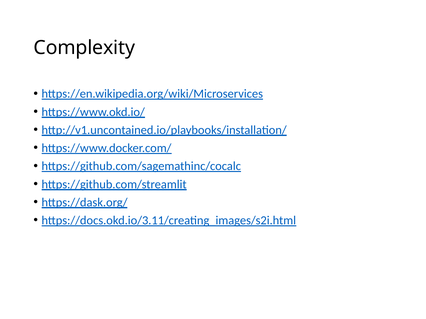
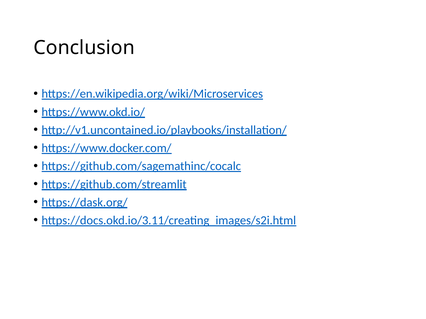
Complexity: Complexity -> Conclusion
